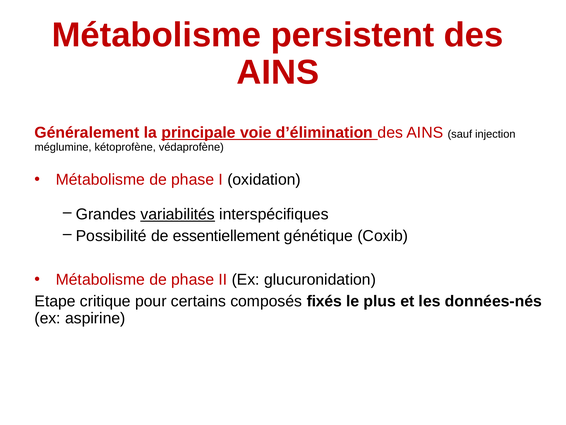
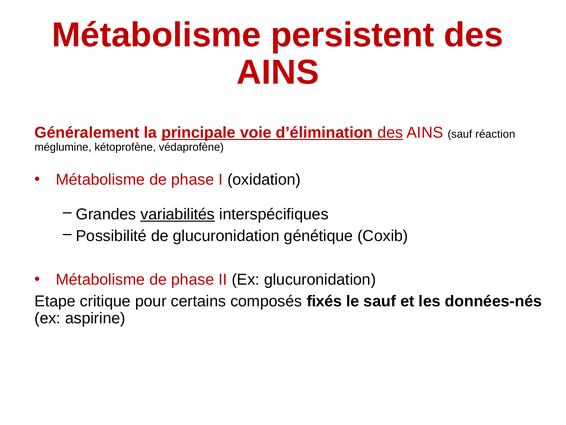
des at (390, 132) underline: none -> present
injection: injection -> réaction
de essentiellement: essentiellement -> glucuronidation
le plus: plus -> sauf
